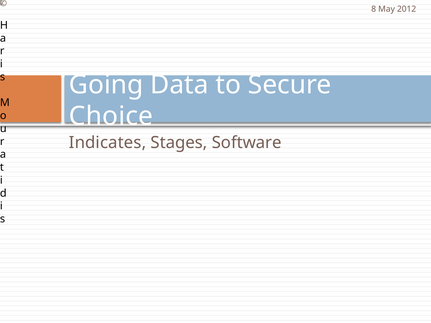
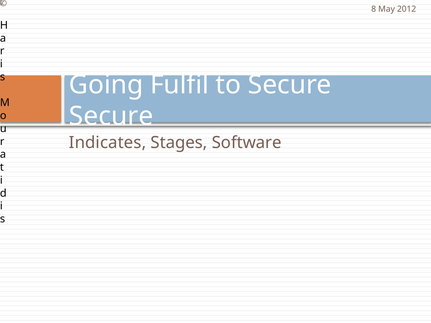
Data: Data -> Fulfil
Choice at (111, 116): Choice -> Secure
